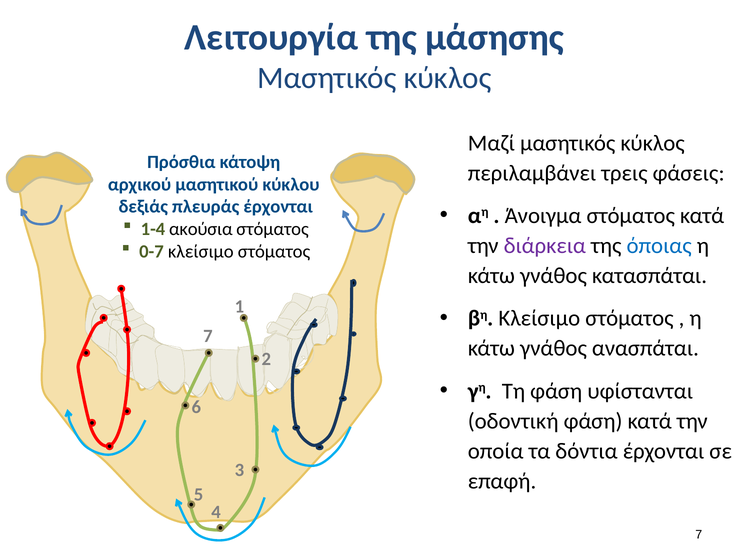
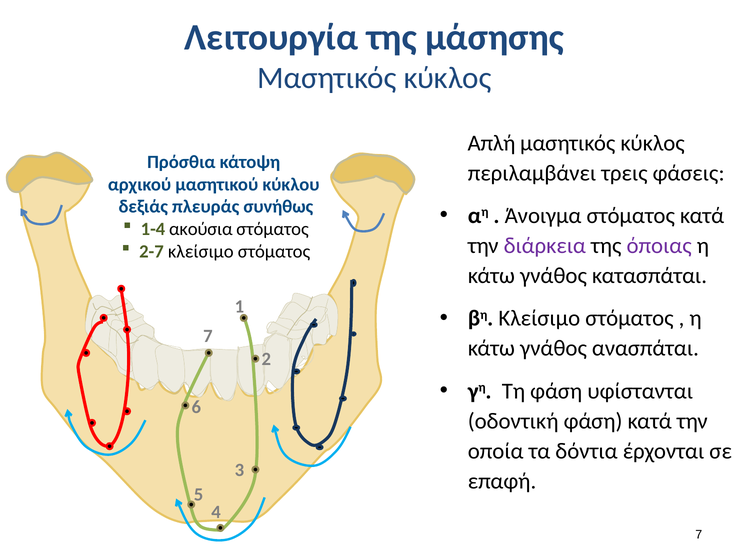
Μαζί: Μαζί -> Απλή
πλευράς έρχονται: έρχονται -> συνήθως
όποιας colour: blue -> purple
0-7: 0-7 -> 2-7
